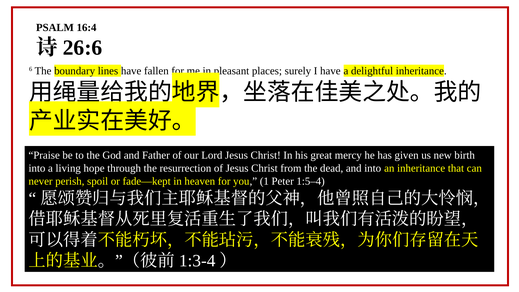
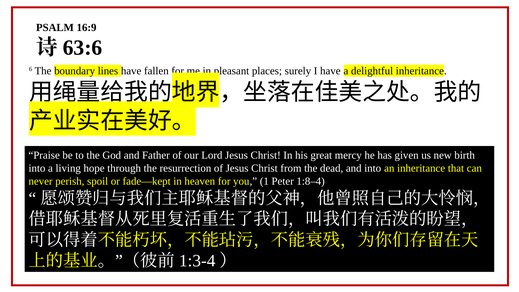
16:4: 16:4 -> 16:9
26:6: 26:6 -> 63:6
1:5–4: 1:5–4 -> 1:8–4
